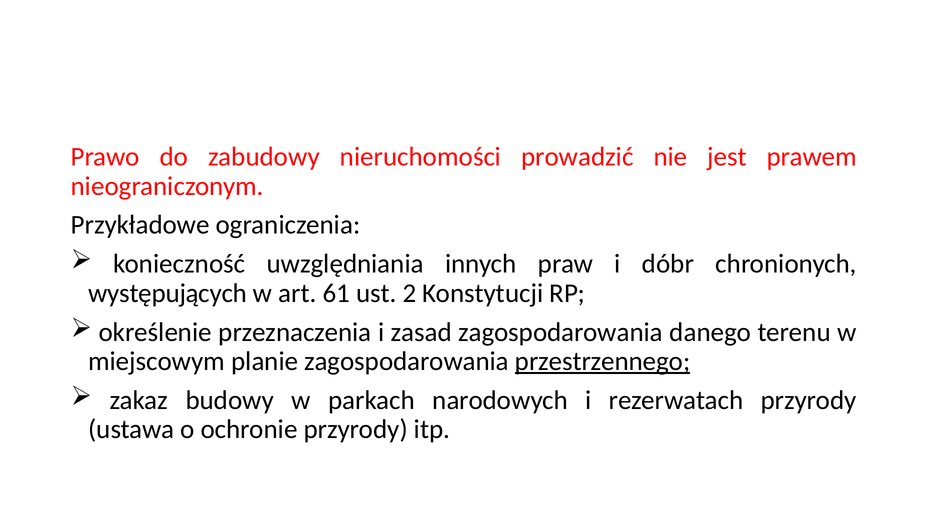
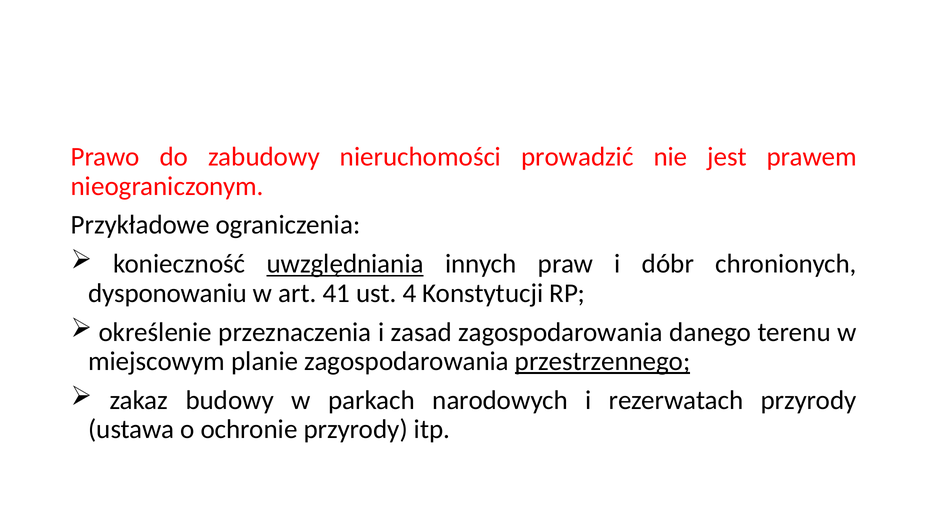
uwzględniania underline: none -> present
występujących: występujących -> dysponowaniu
61: 61 -> 41
2: 2 -> 4
